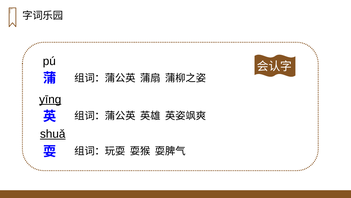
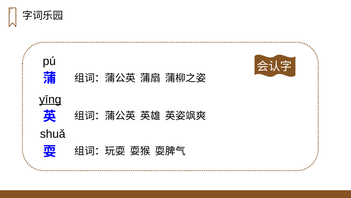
shuǎ underline: present -> none
